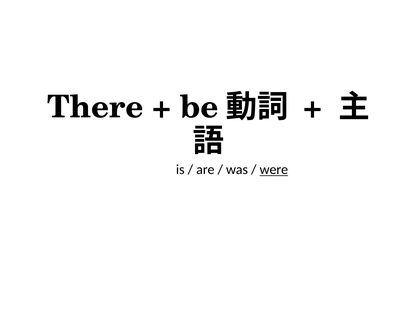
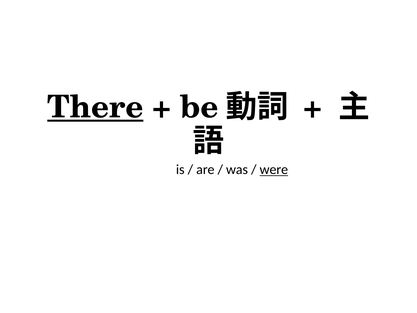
There underline: none -> present
